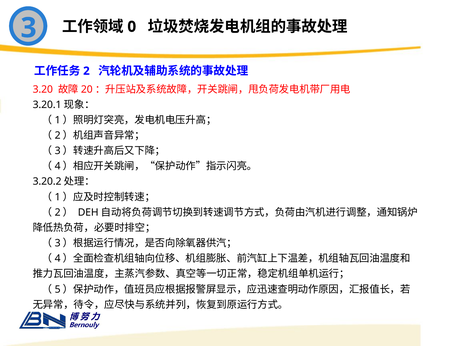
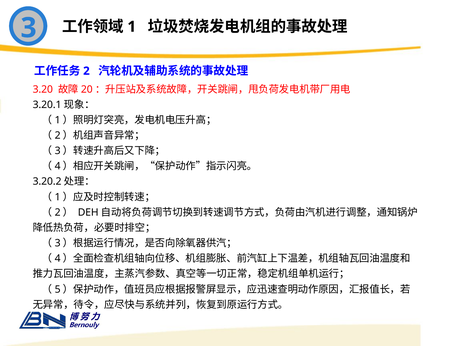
0: 0 -> 1
